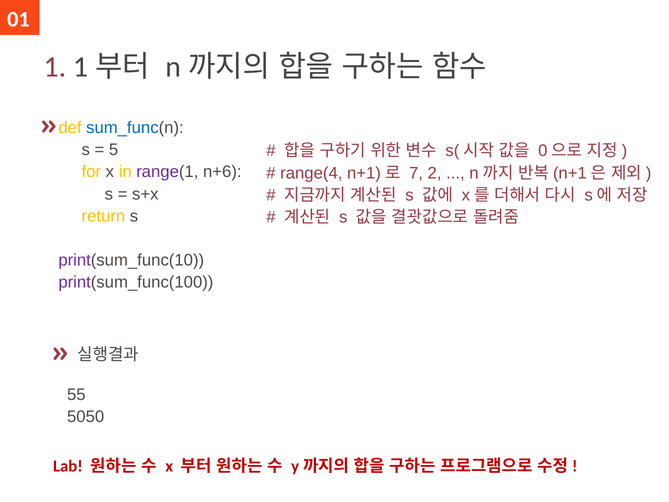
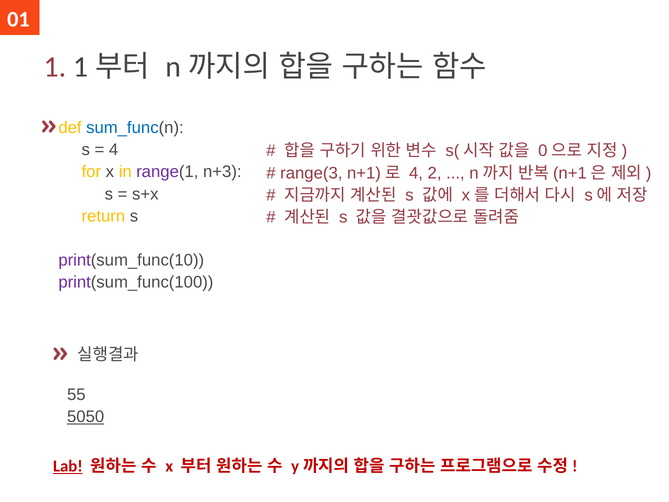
5 at (114, 150): 5 -> 4
n+6: n+6 -> n+3
range(4: range(4 -> range(3
7 at (416, 173): 7 -> 4
5050 underline: none -> present
Lab underline: none -> present
